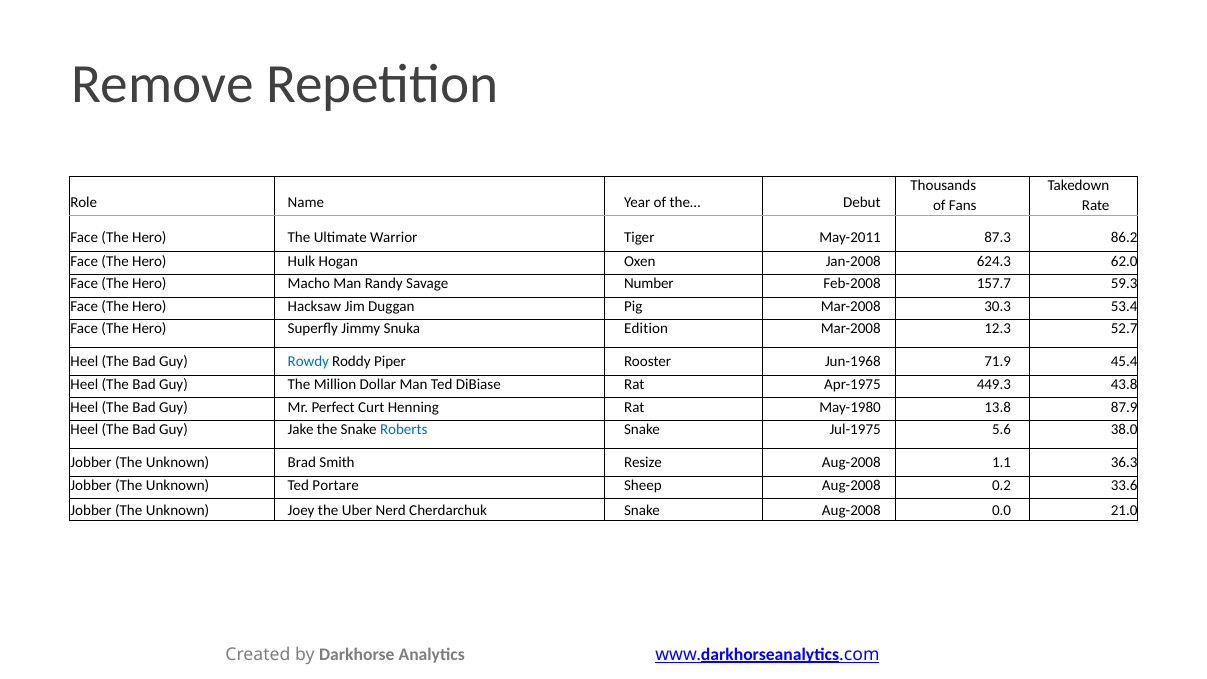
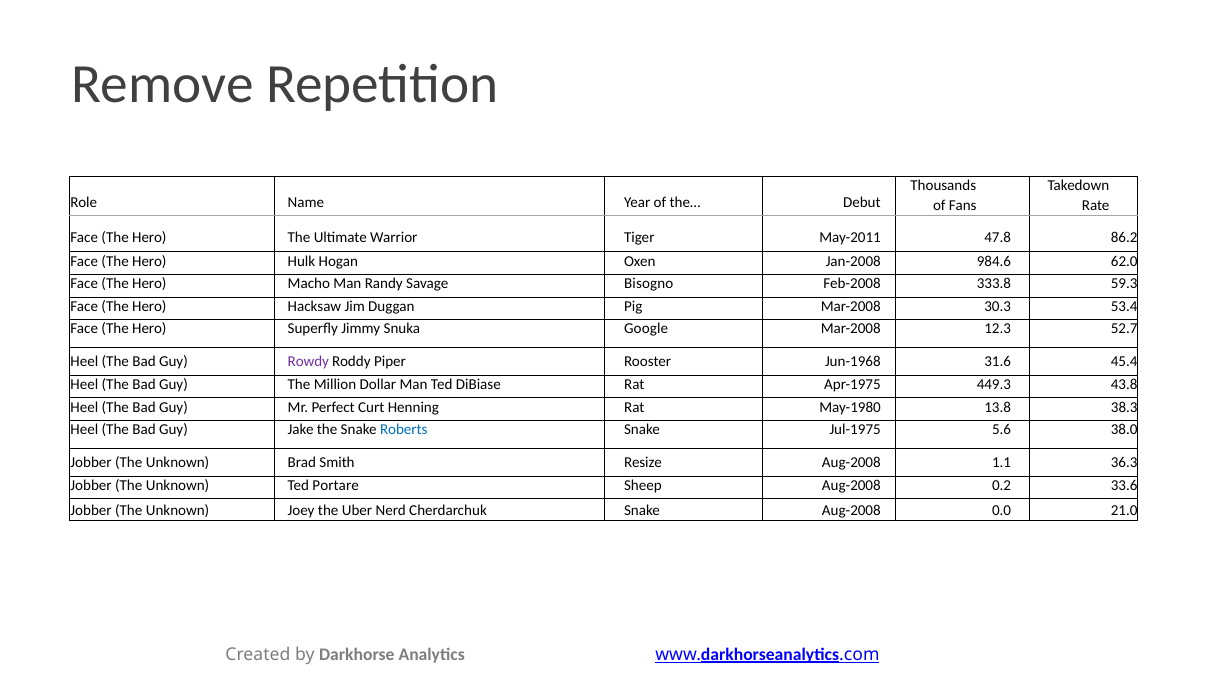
87.3: 87.3 -> 47.8
624.3: 624.3 -> 984.6
Number: Number -> Bisogno
157.7: 157.7 -> 333.8
Edition: Edition -> Google
Rowdy colour: blue -> purple
71.9: 71.9 -> 31.6
87.9: 87.9 -> 38.3
